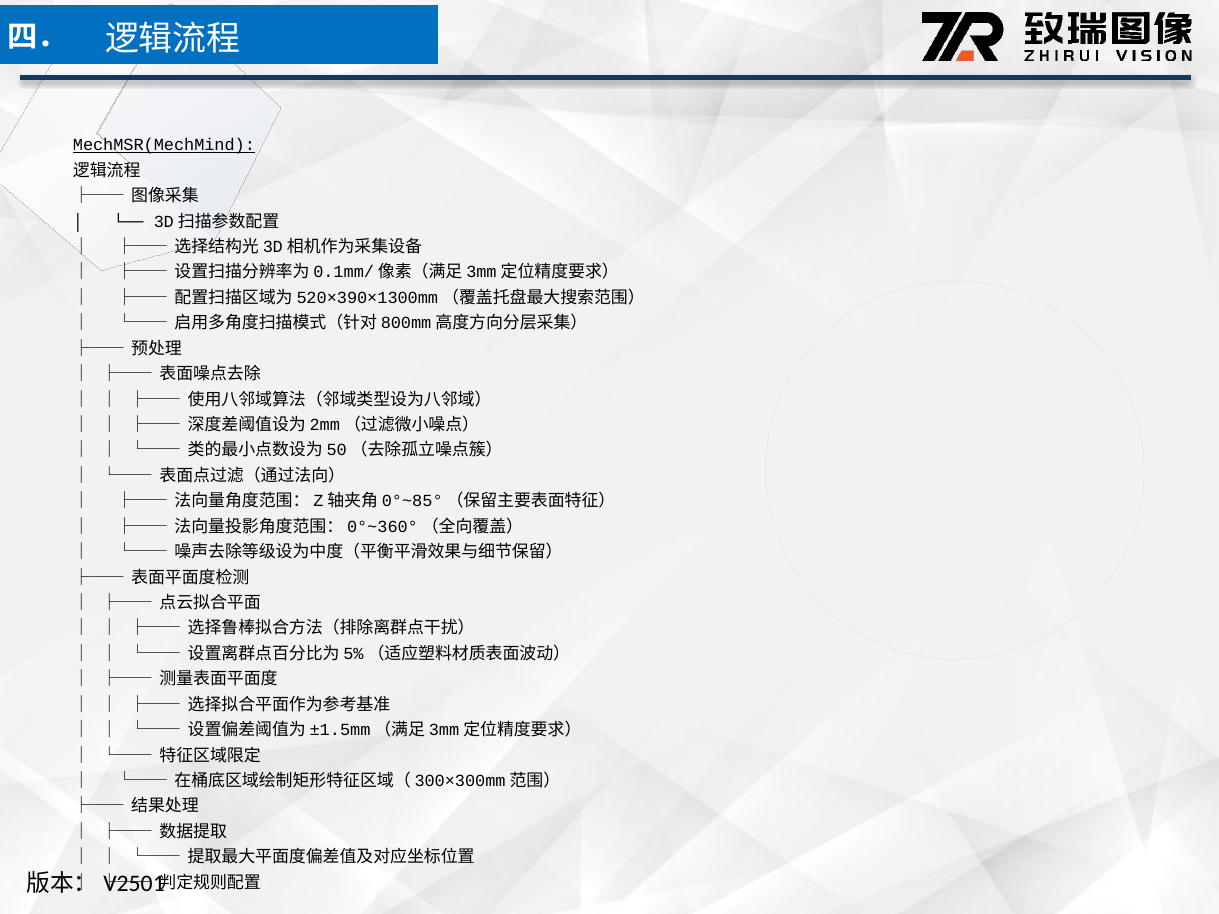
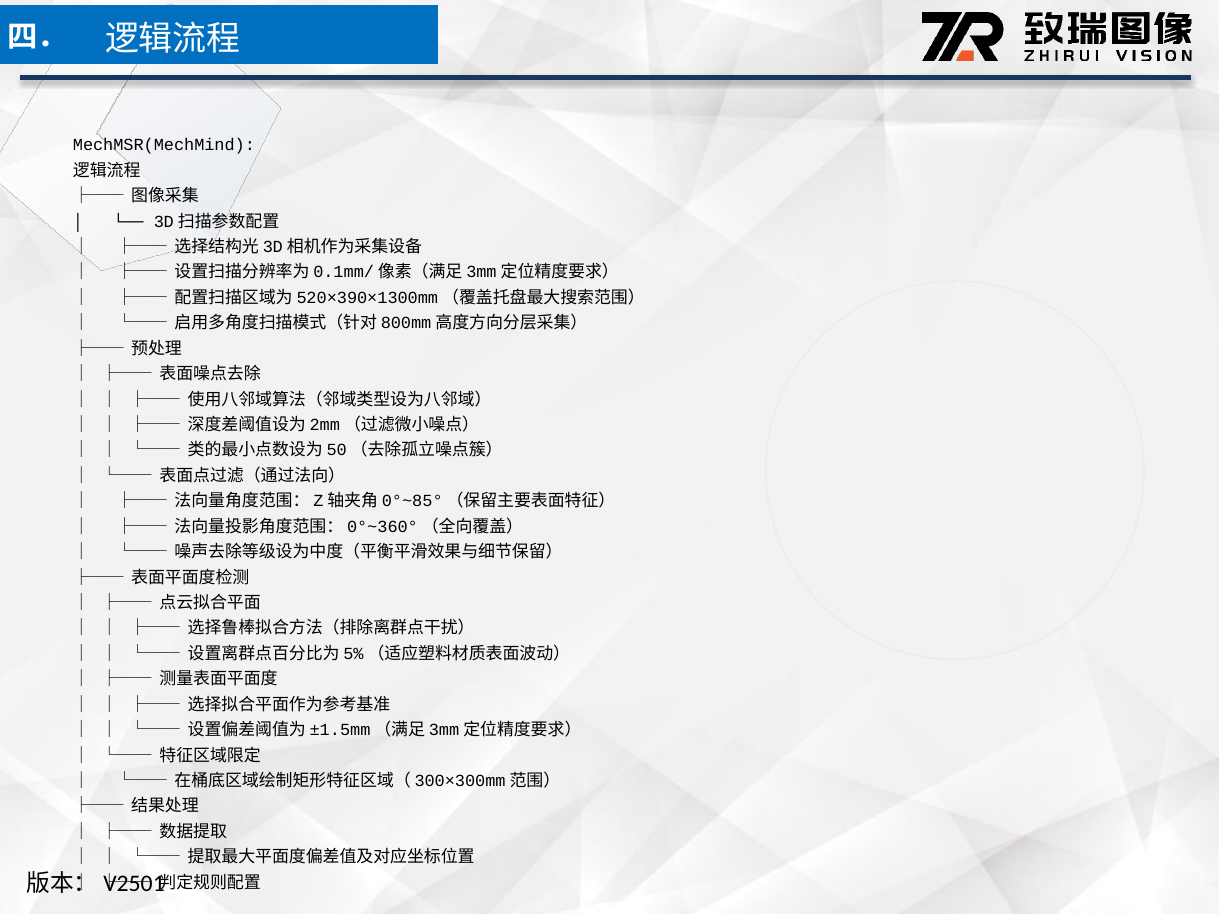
MechMSR(MechMind underline: present -> none
